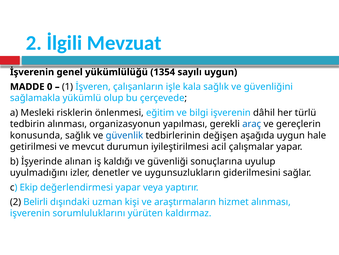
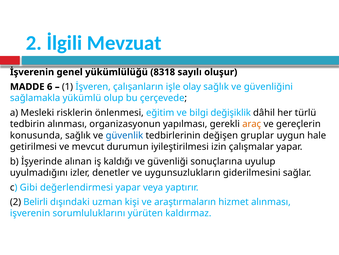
1354: 1354 -> 8318
sayılı uygun: uygun -> oluşur
0: 0 -> 6
kala: kala -> olay
bilgi işverenin: işverenin -> değişiklik
araç colour: blue -> orange
aşağıda: aşağıda -> gruplar
acil: acil -> izin
Ekip: Ekip -> Gibi
